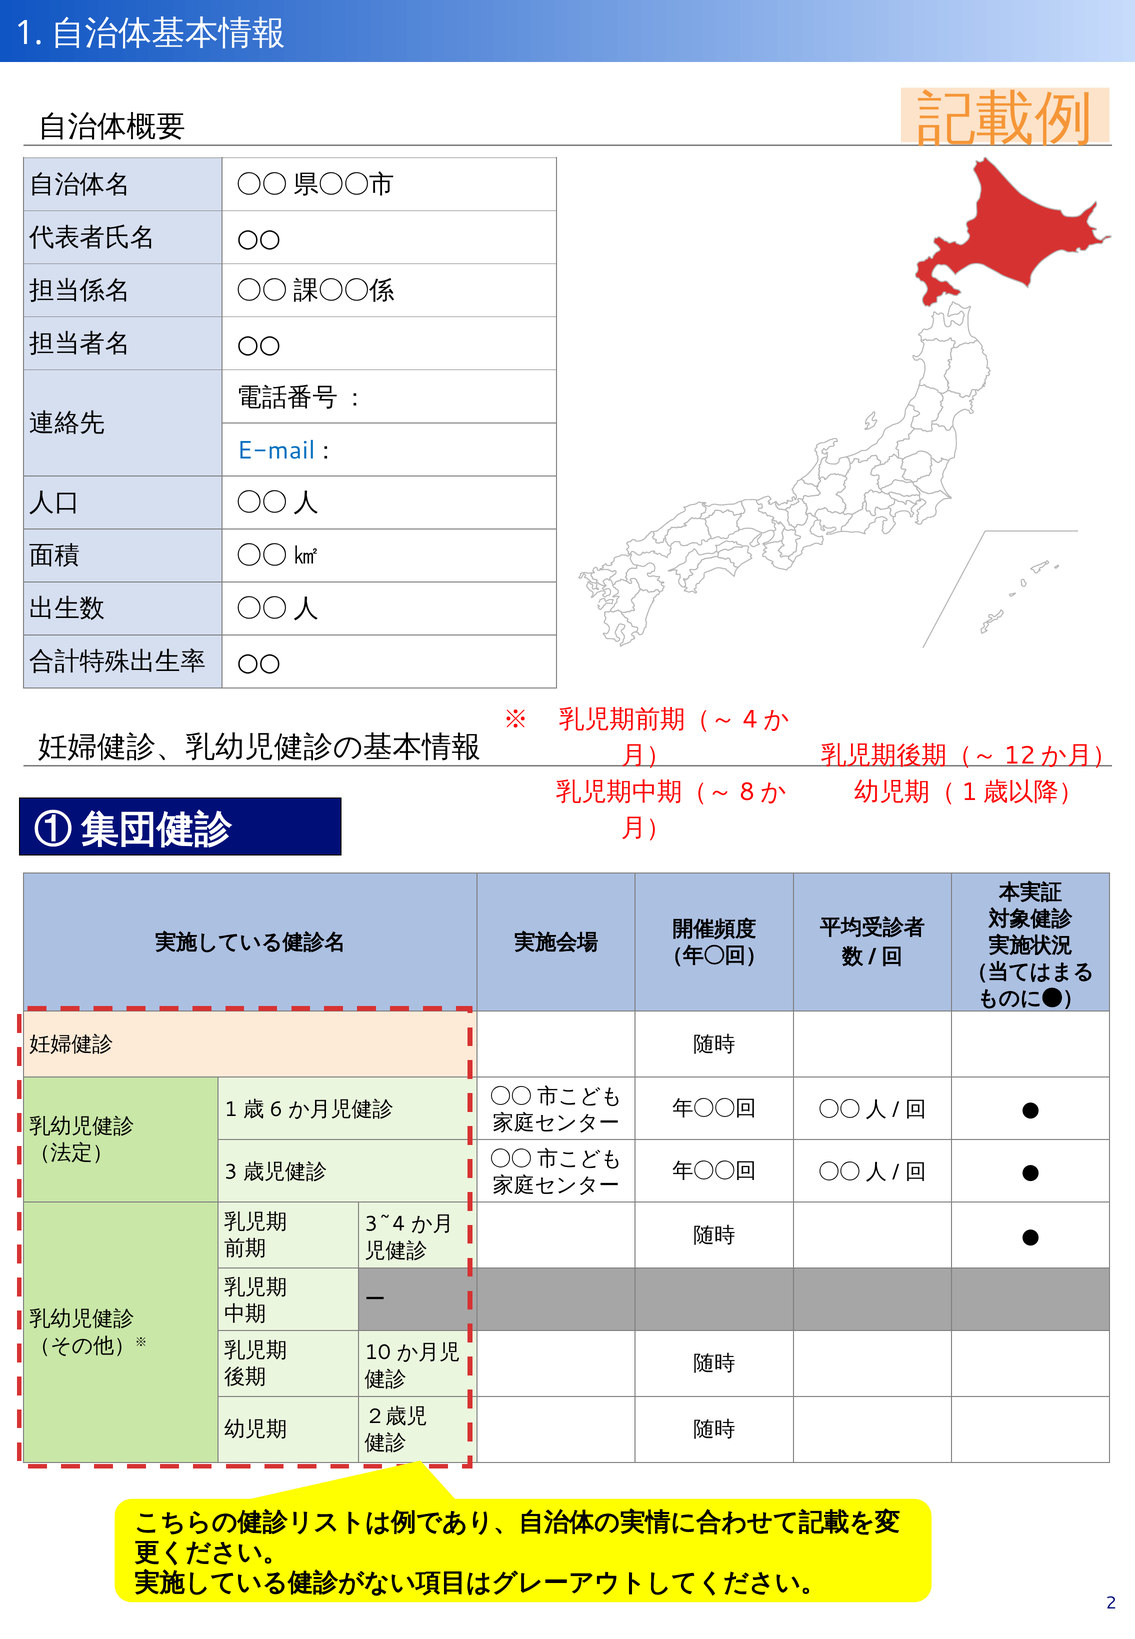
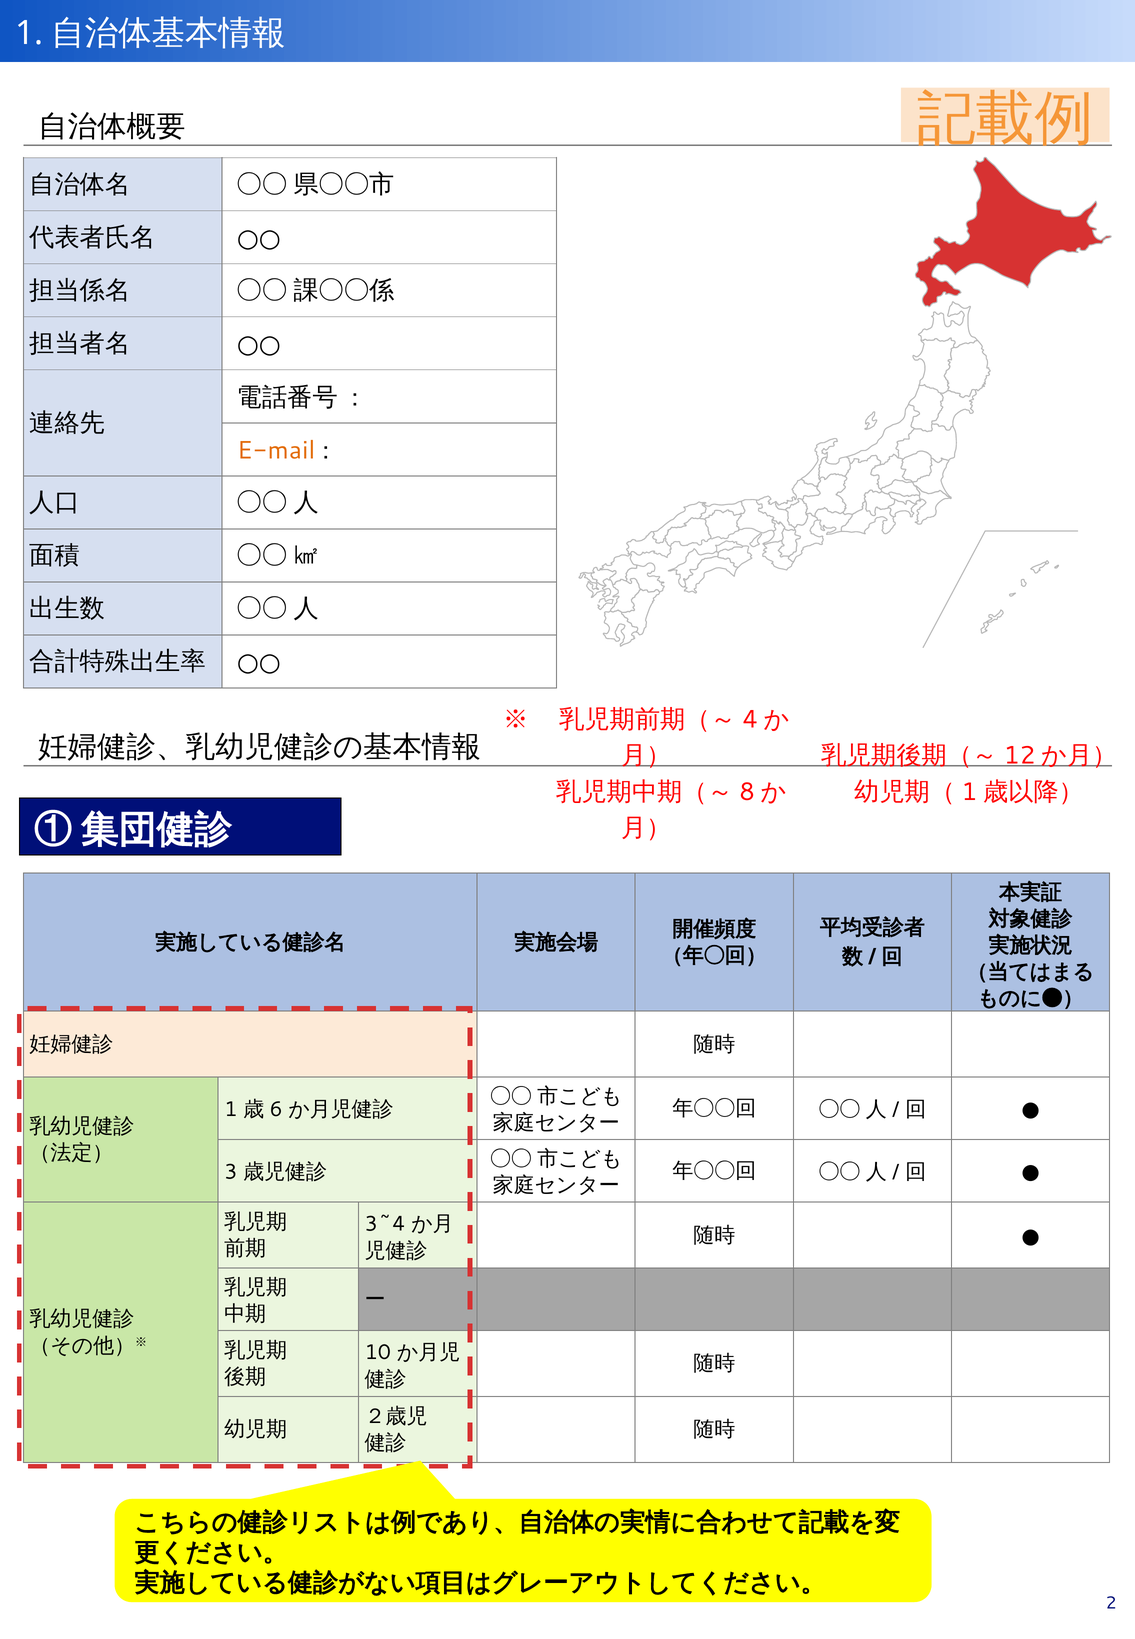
E-mail colour: blue -> orange
